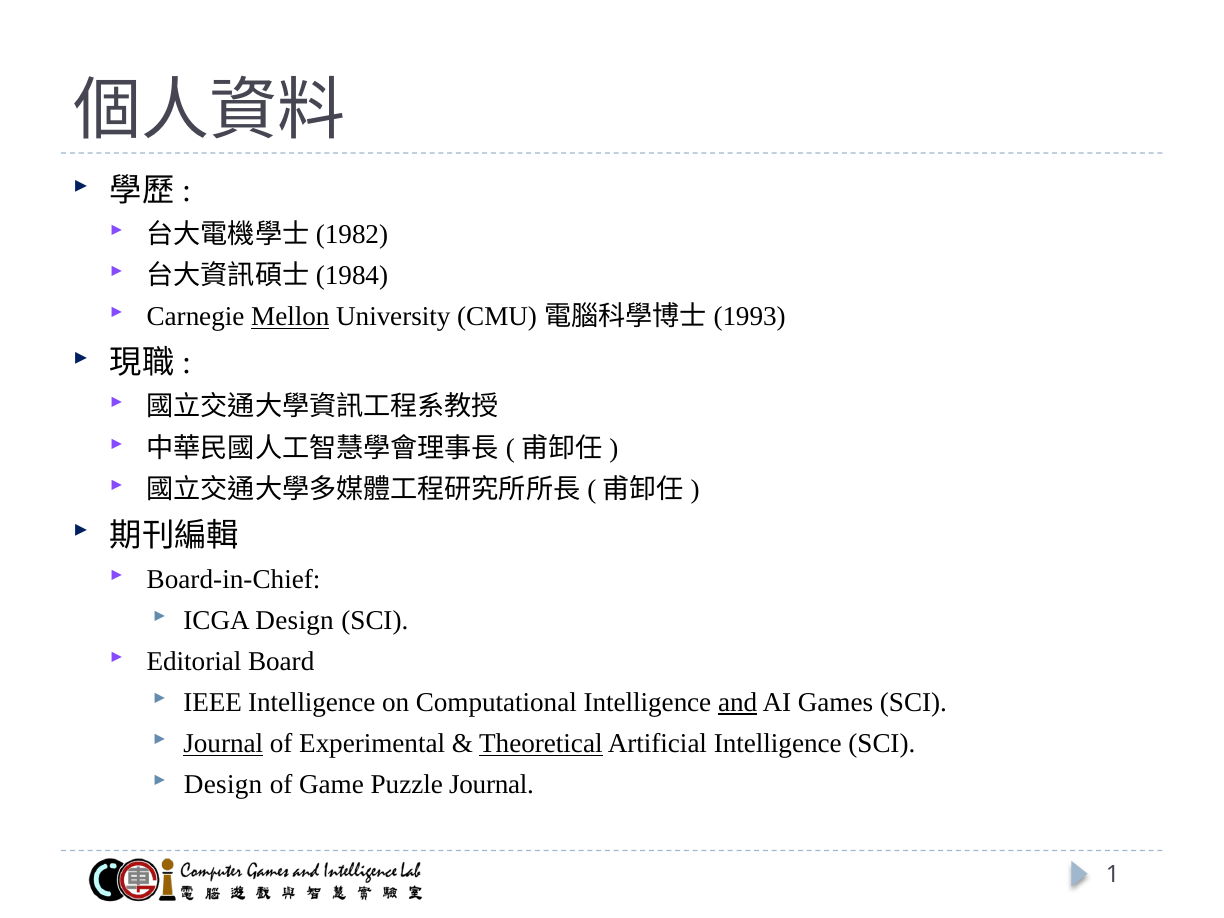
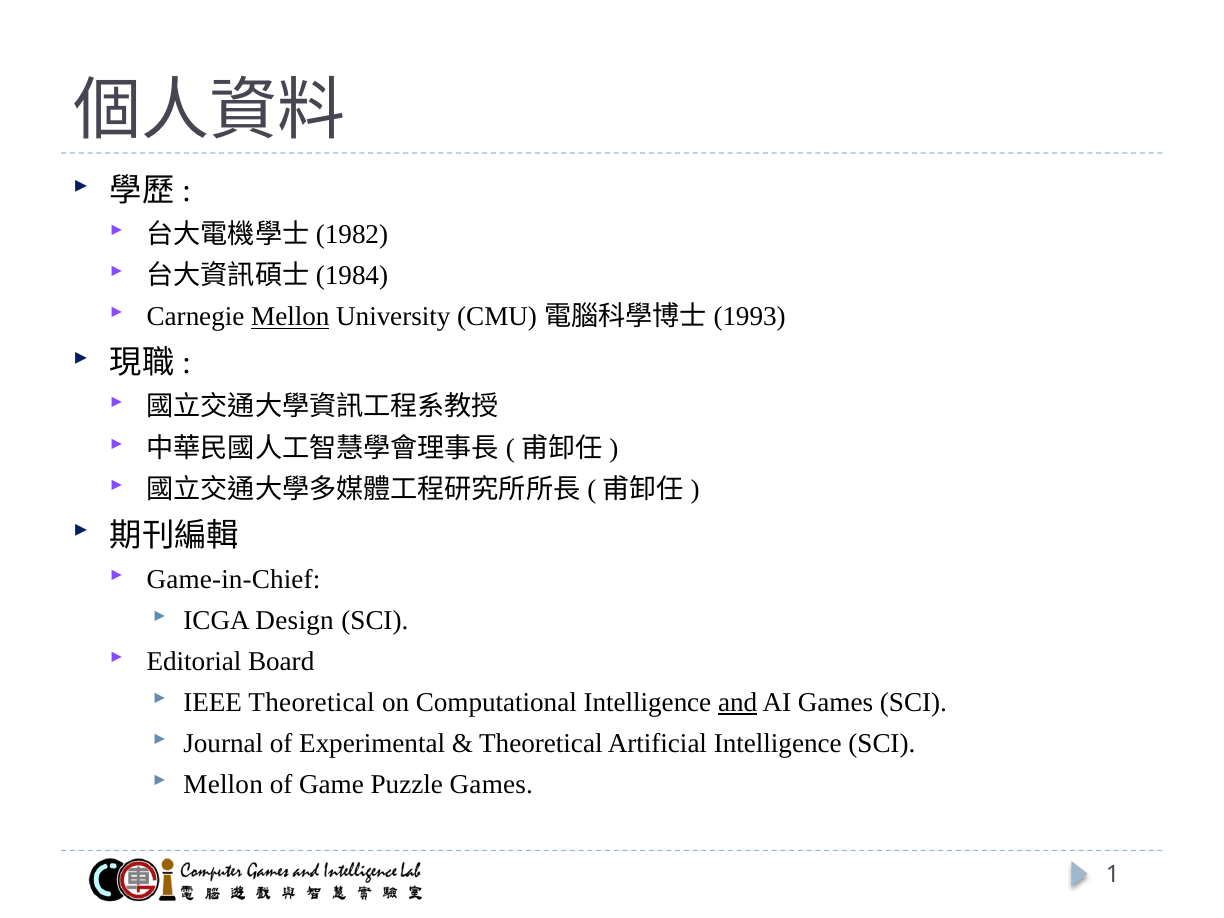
Board-in-Chief: Board-in-Chief -> Game-in-Chief
IEEE Intelligence: Intelligence -> Theoretical
Journal at (223, 744) underline: present -> none
Theoretical at (541, 744) underline: present -> none
Design at (223, 785): Design -> Mellon
Puzzle Journal: Journal -> Games
